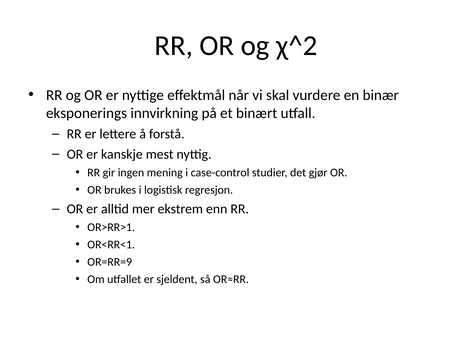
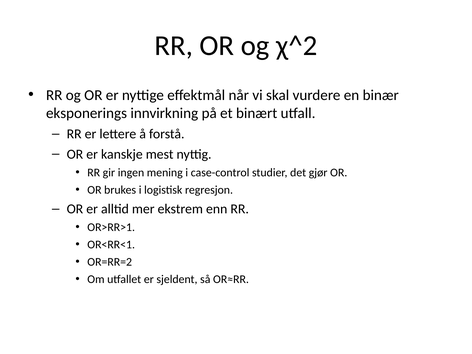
OR=RR=9: OR=RR=9 -> OR=RR=2
